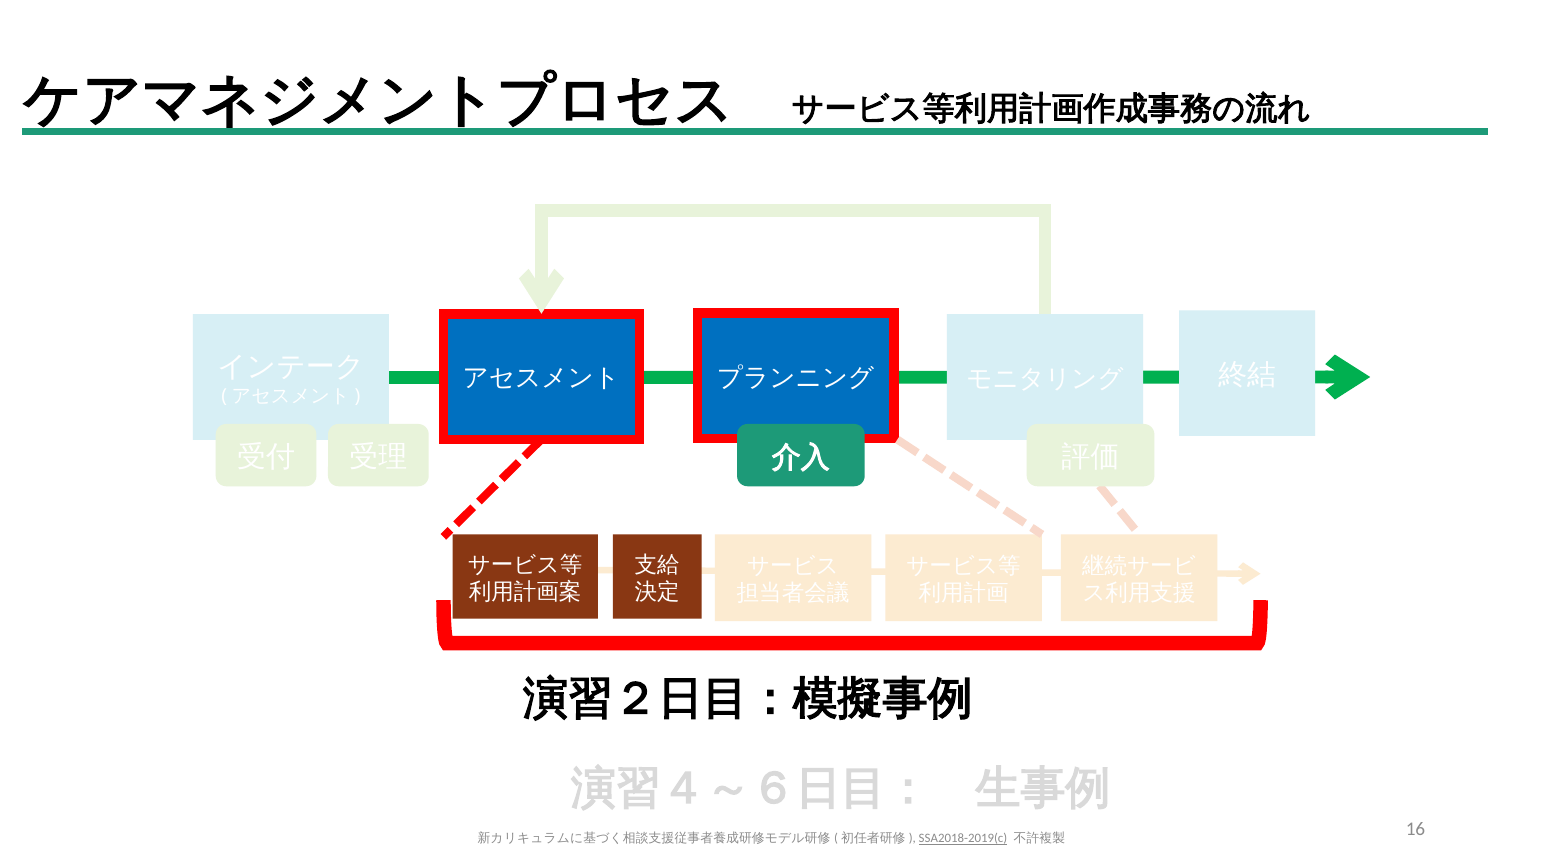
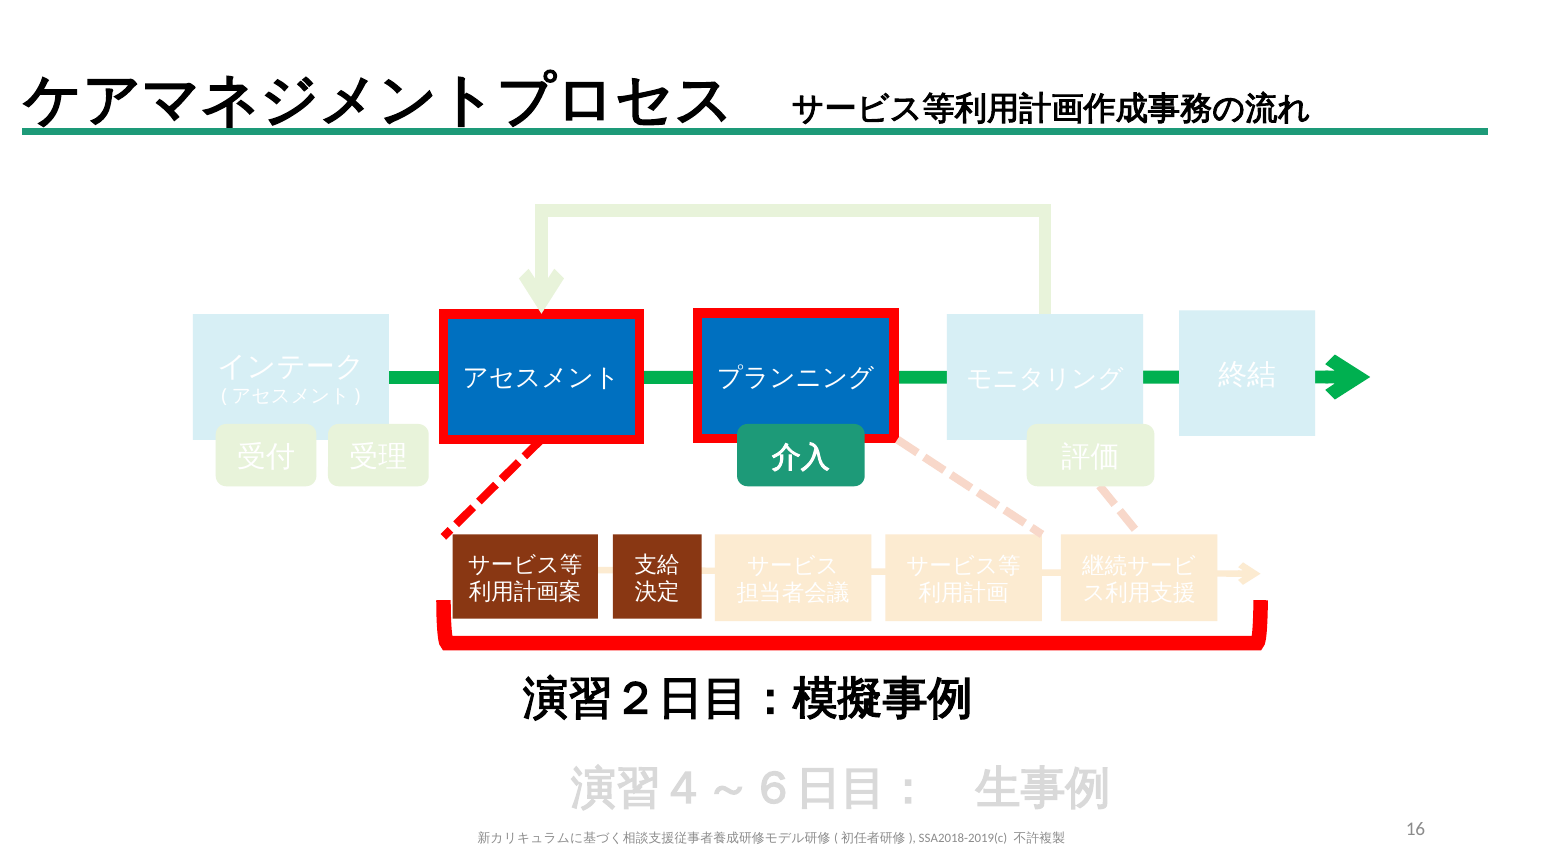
SSA2018-2019(c underline: present -> none
